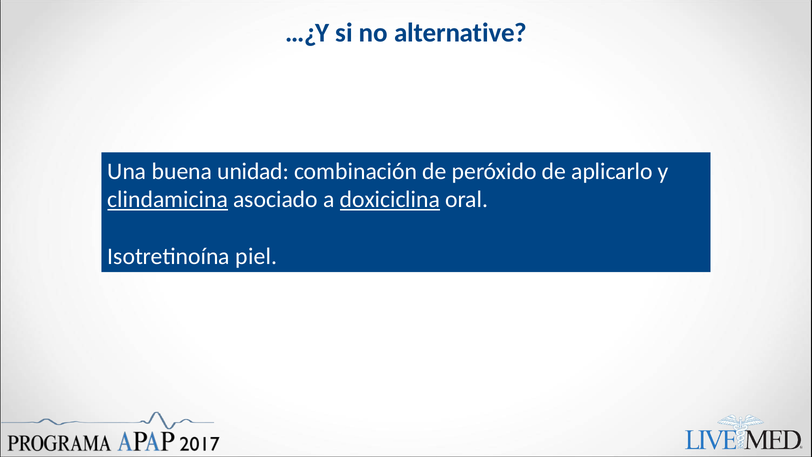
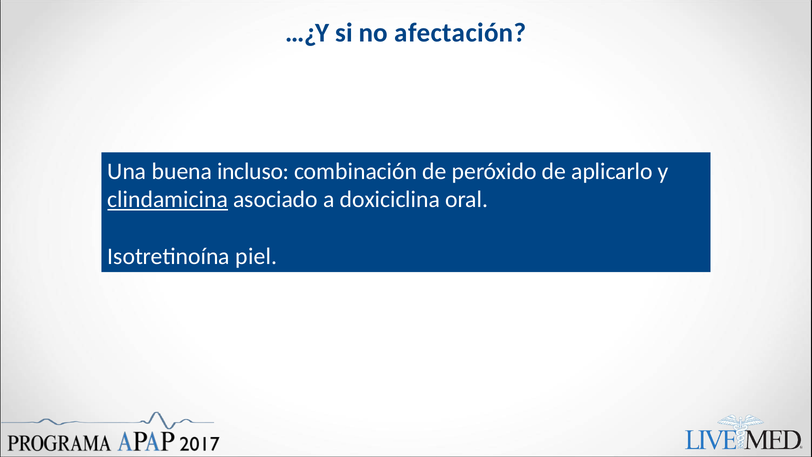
alternative: alternative -> afectación
unidad: unidad -> incluso
doxiciclina underline: present -> none
